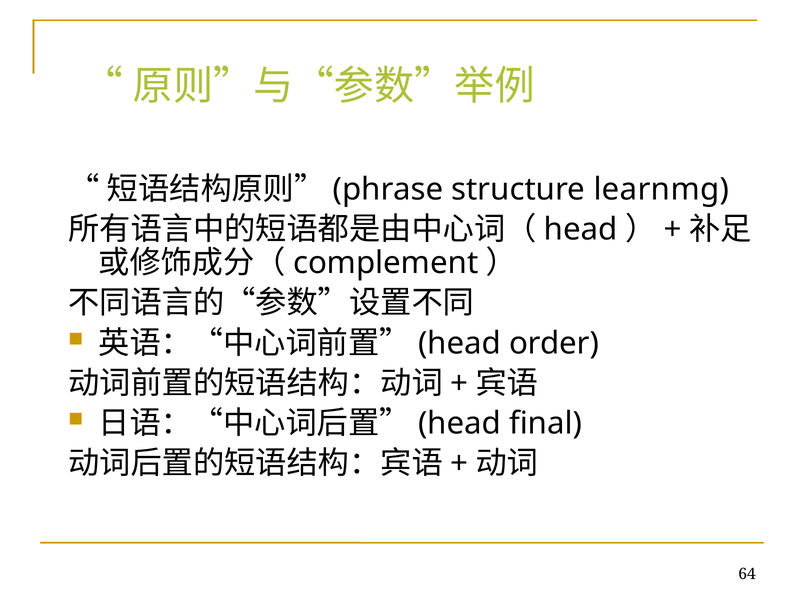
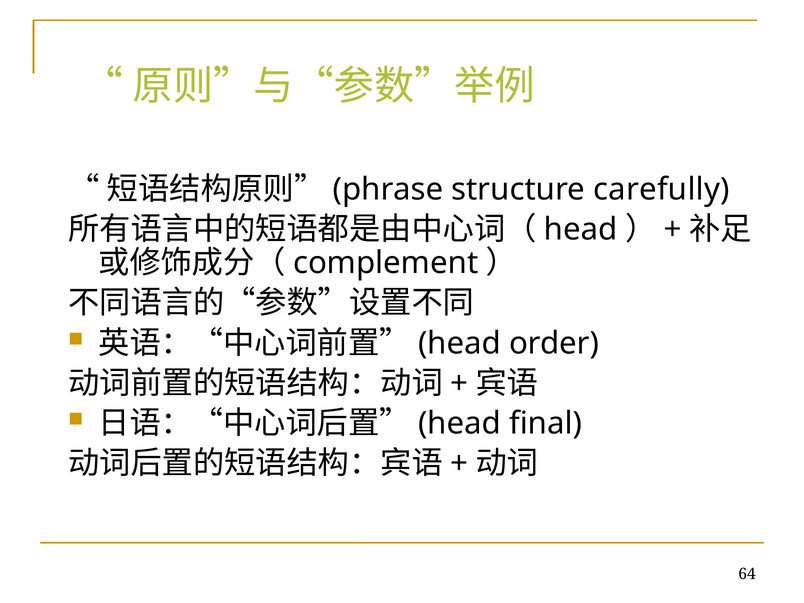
learnmg: learnmg -> carefully
